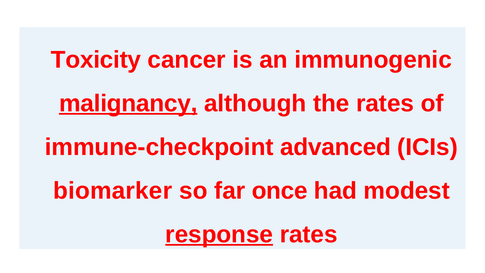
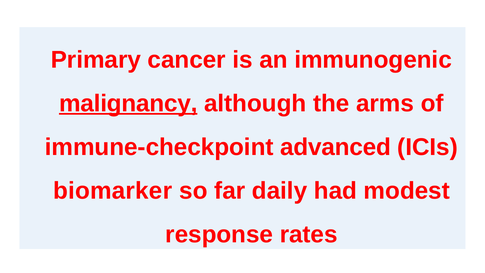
Toxicity: Toxicity -> Primary
the rates: rates -> arms
once: once -> daily
response underline: present -> none
